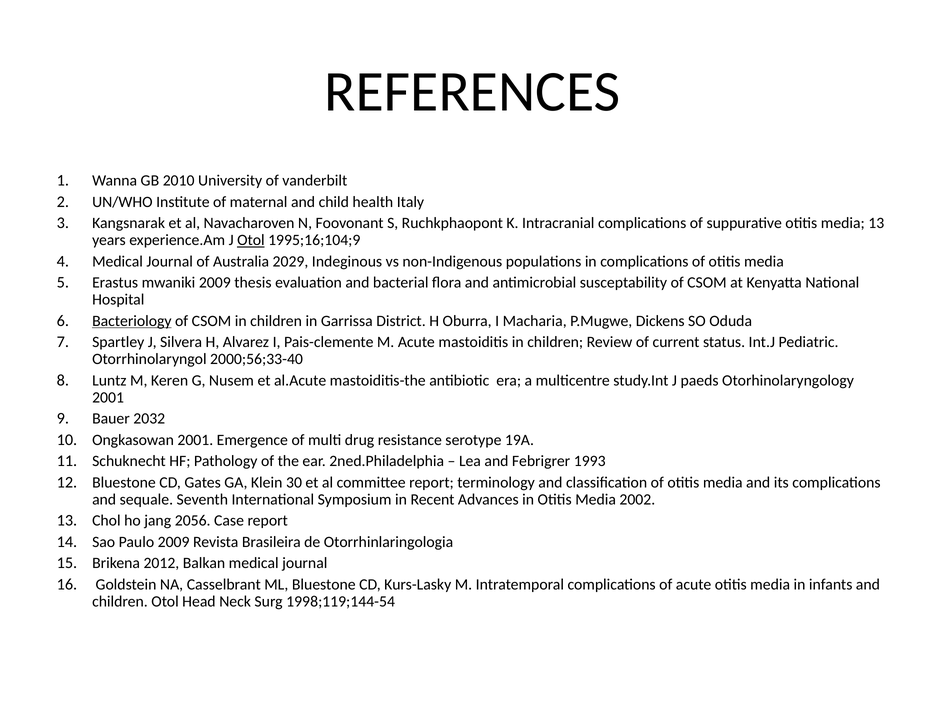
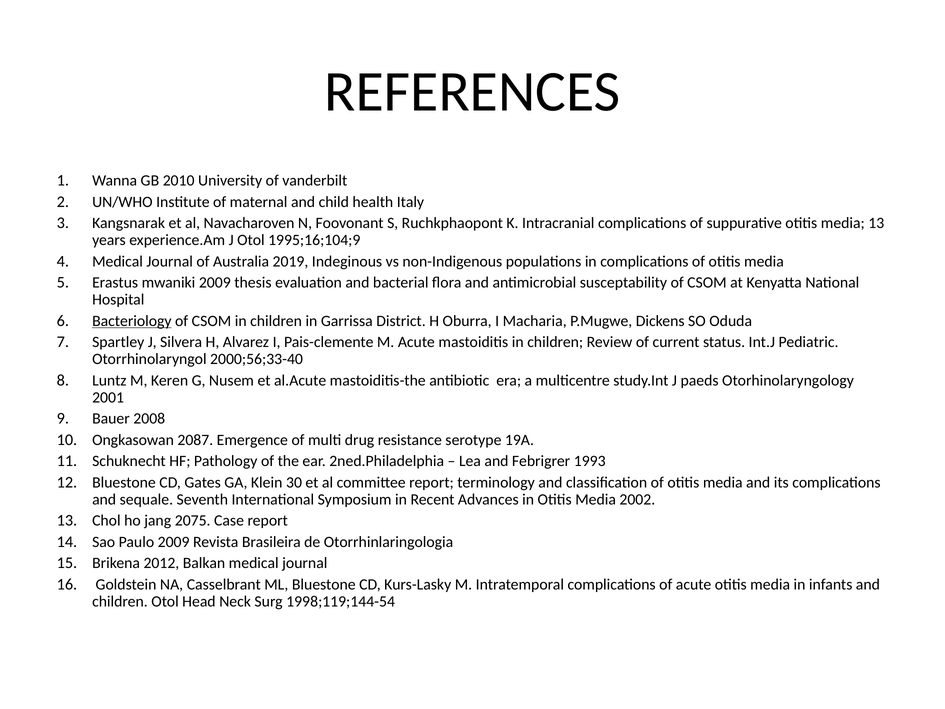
Otol at (251, 240) underline: present -> none
2029: 2029 -> 2019
2032: 2032 -> 2008
Ongkasowan 2001: 2001 -> 2087
2056: 2056 -> 2075
